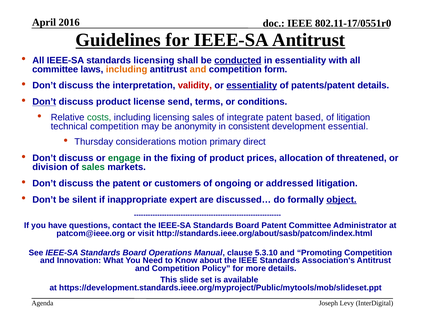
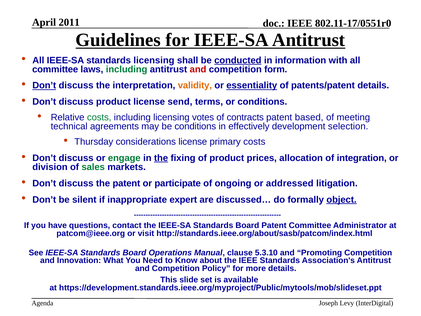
2016: 2016 -> 2011
in essentiality: essentiality -> information
including at (127, 69) colour: orange -> green
and at (198, 69) colour: orange -> red
Don’t at (44, 85) underline: none -> present
validity colour: red -> orange
Don’t at (44, 102) underline: present -> none
licensing sales: sales -> votes
integrate: integrate -> contracts
of litigation: litigation -> meeting
technical competition: competition -> agreements
be anonymity: anonymity -> conditions
consistent: consistent -> effectively
essential: essential -> selection
considerations motion: motion -> license
primary direct: direct -> costs
the at (161, 158) underline: none -> present
threatened: threatened -> integration
customers: customers -> participate
